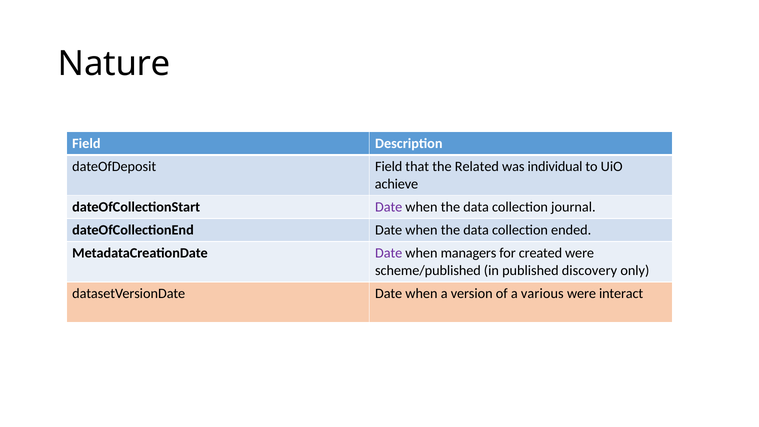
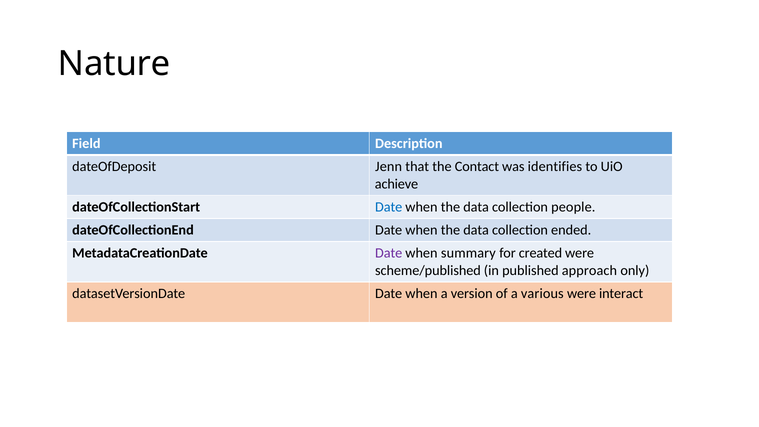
dateOfDeposit Field: Field -> Jenn
Related: Related -> Contact
individual: individual -> identifies
Date at (389, 207) colour: purple -> blue
journal: journal -> people
managers: managers -> summary
discovery: discovery -> approach
